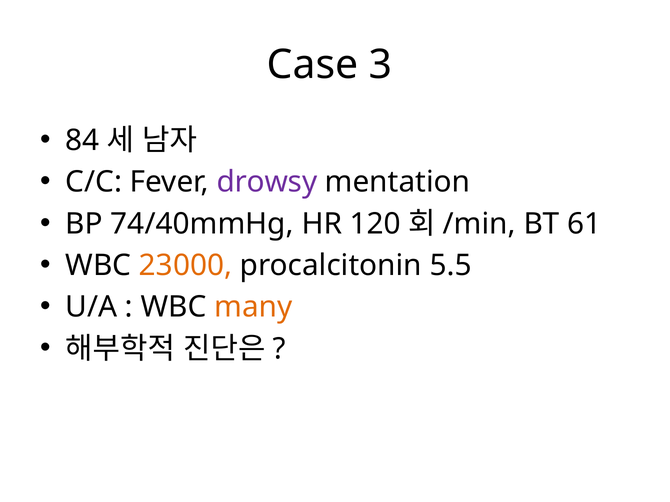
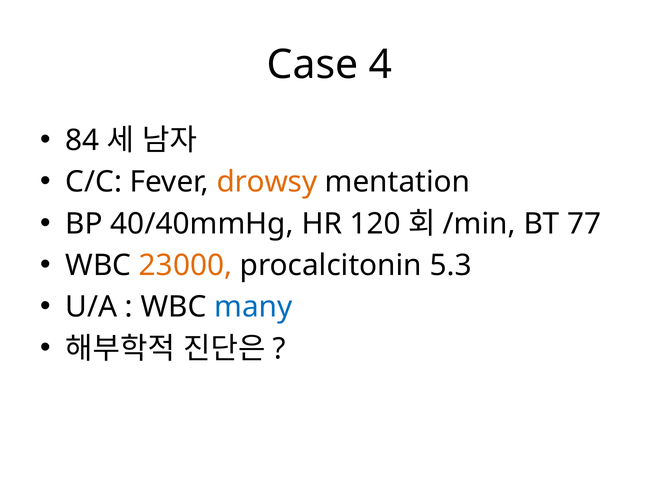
3: 3 -> 4
drowsy colour: purple -> orange
74/40mmHg: 74/40mmHg -> 40/40mmHg
61: 61 -> 77
5.5: 5.5 -> 5.3
many colour: orange -> blue
